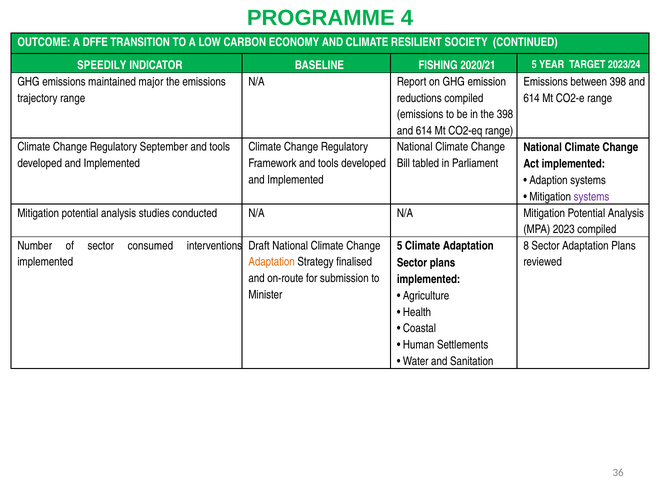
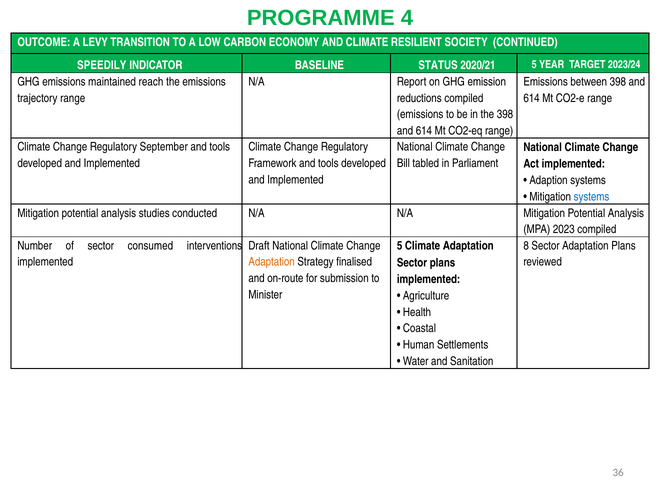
DFFE: DFFE -> LEVY
FISHING: FISHING -> STATUS
major: major -> reach
systems at (592, 197) colour: purple -> blue
